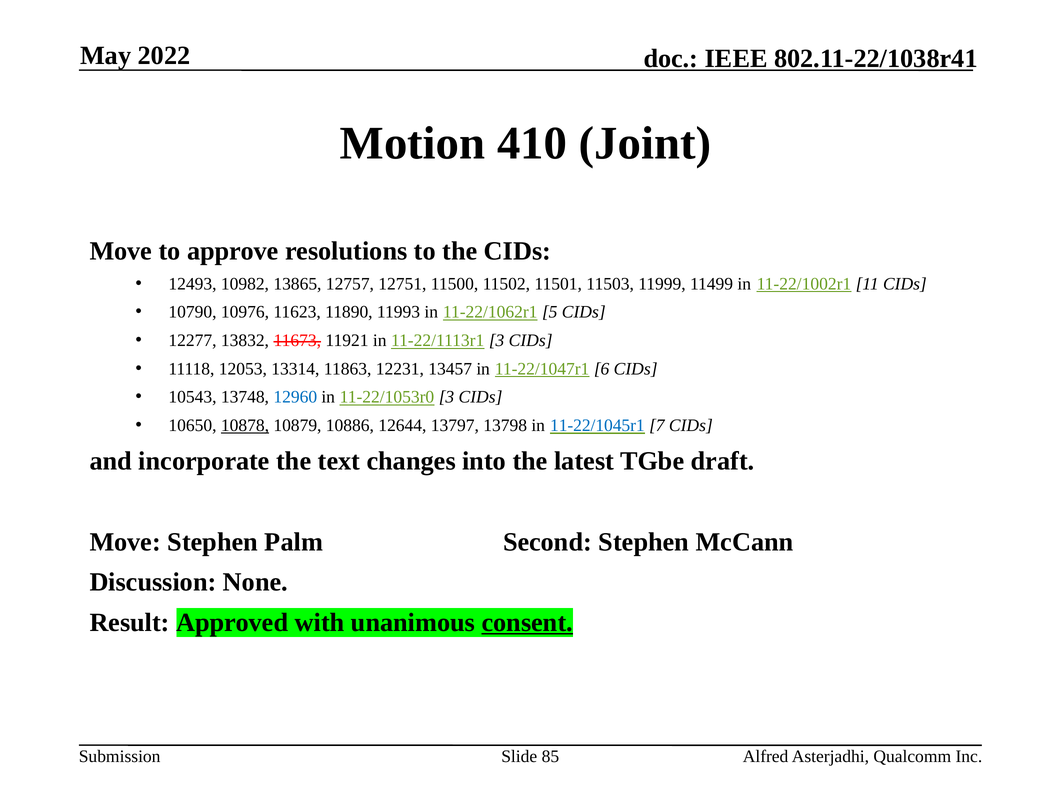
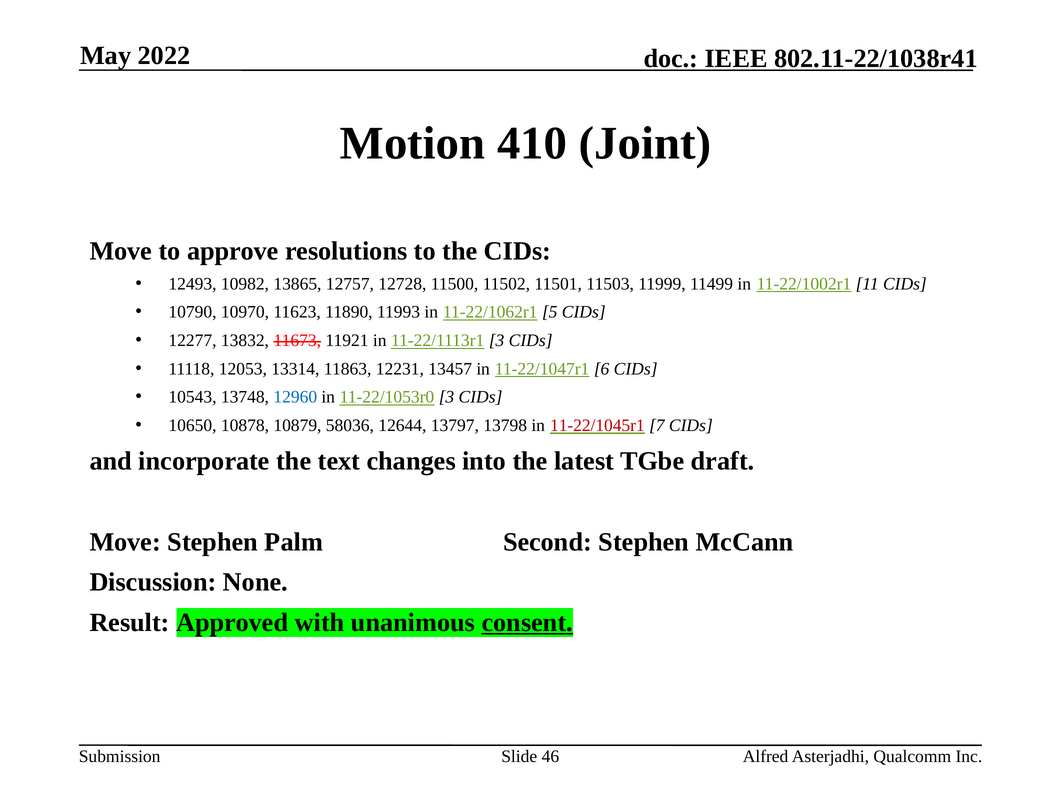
12751: 12751 -> 12728
10976: 10976 -> 10970
10878 underline: present -> none
10886: 10886 -> 58036
11-22/1045r1 colour: blue -> red
85: 85 -> 46
